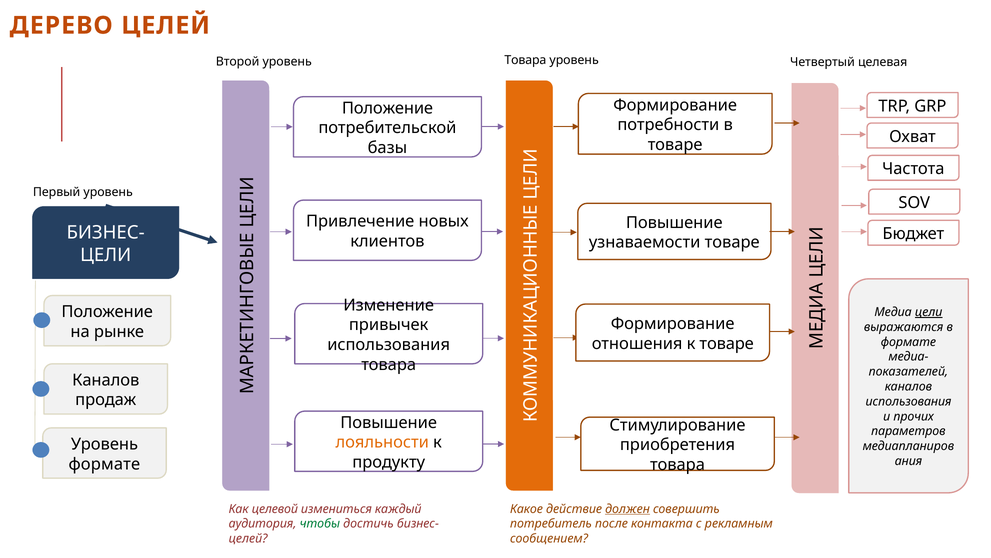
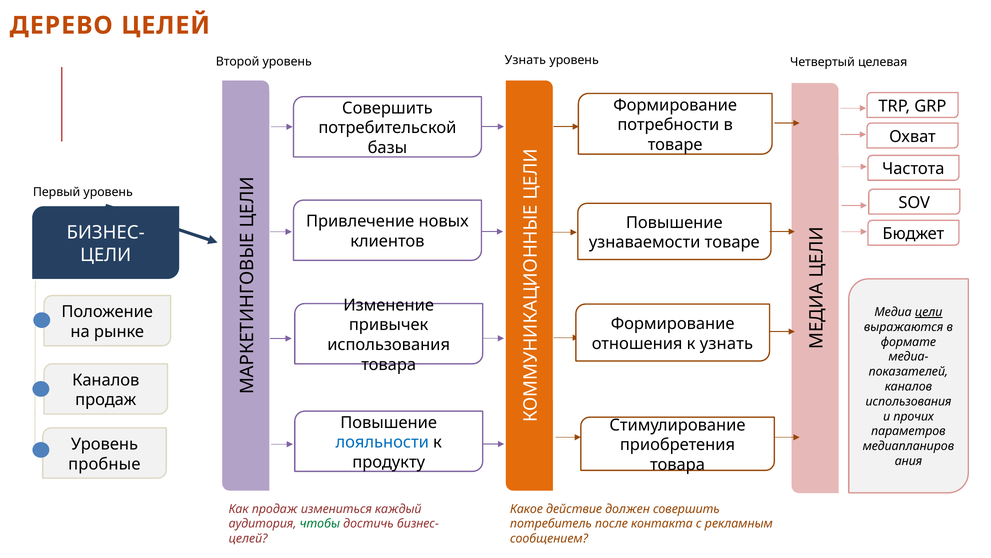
Товара at (525, 60): Товара -> Узнать
Положение at (387, 108): Положение -> Совершить
к товаре: товаре -> узнать
лояльности colour: orange -> blue
формате at (104, 464): формате -> пробные
Как целевой: целевой -> продаж
должен underline: present -> none
